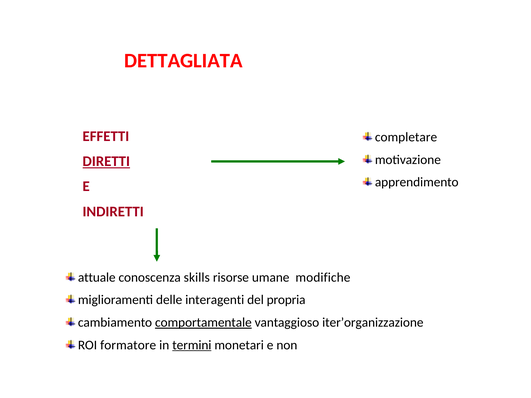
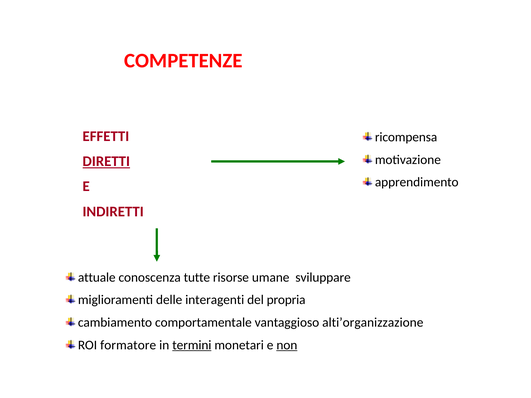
DETTAGLIATA: DETTAGLIATA -> COMPETENZE
completare: completare -> ricompensa
skills: skills -> tutte
modifiche: modifiche -> sviluppare
comportamentale underline: present -> none
iter’organizzazione: iter’organizzazione -> alti’organizzazione
non underline: none -> present
